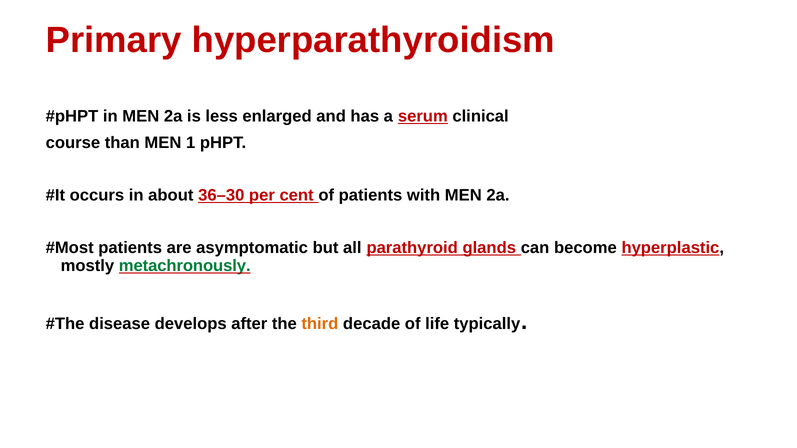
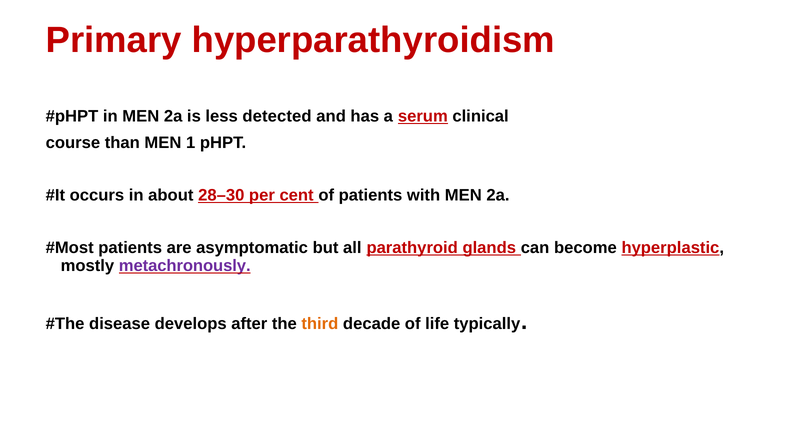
enlarged: enlarged -> detected
36–30: 36–30 -> 28–30
metachronously colour: green -> purple
